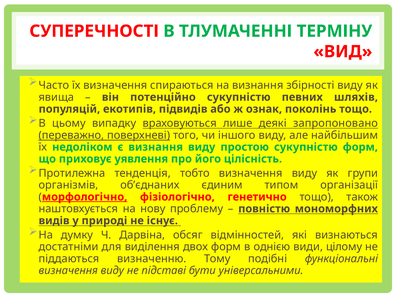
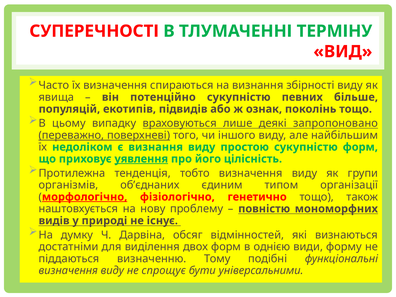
шляхів: шляхів -> більше
уявлення underline: none -> present
цілому: цілому -> форму
підставі: підставі -> спрощує
